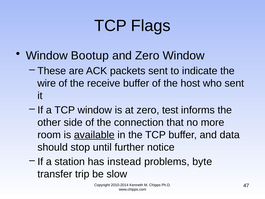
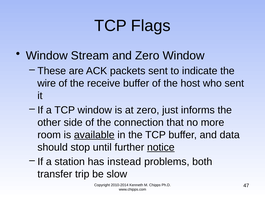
Bootup: Bootup -> Stream
test: test -> just
notice underline: none -> present
byte: byte -> both
